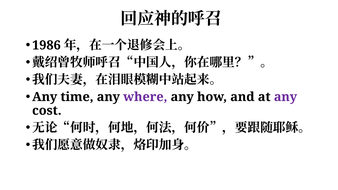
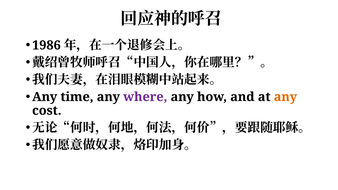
any at (285, 97) colour: purple -> orange
